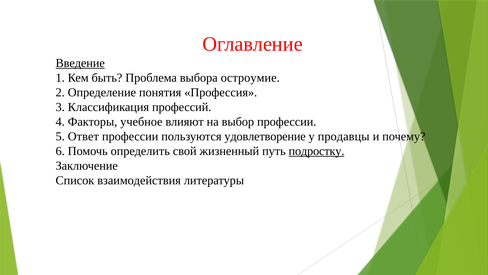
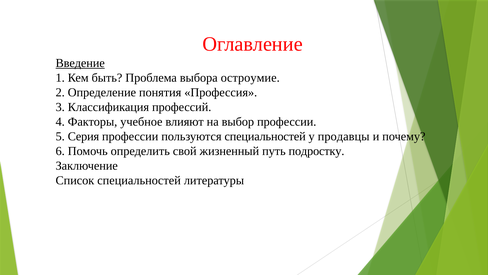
Ответ: Ответ -> Серия
пользуются удовлетворение: удовлетворение -> специальностей
подростку underline: present -> none
Список взаимодействия: взаимодействия -> специальностей
